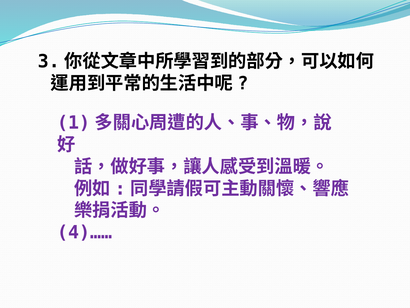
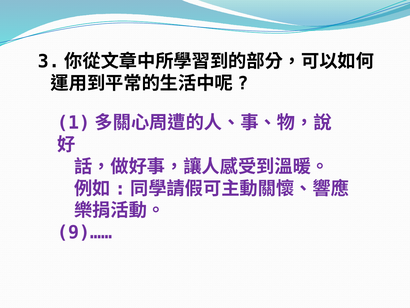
4)……: 4)…… -> 9)……
